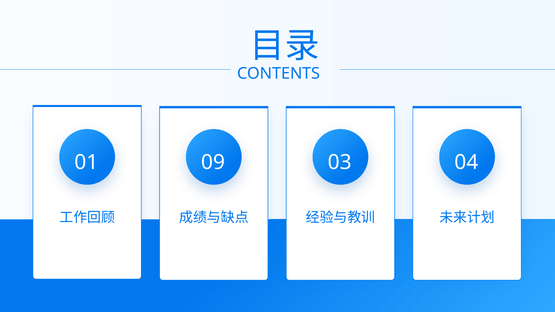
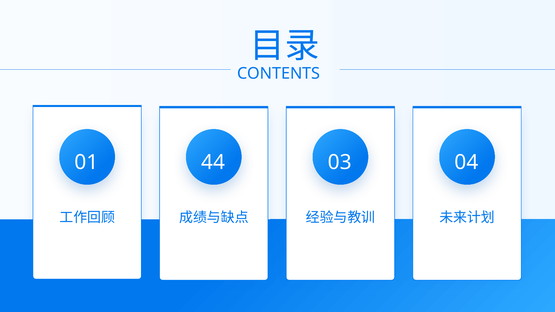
09: 09 -> 44
